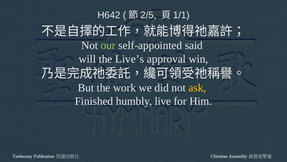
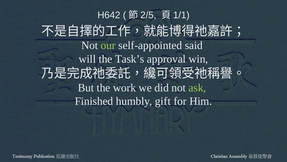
Live’s: Live’s -> Task’s
ask colour: yellow -> light green
live: live -> gift
